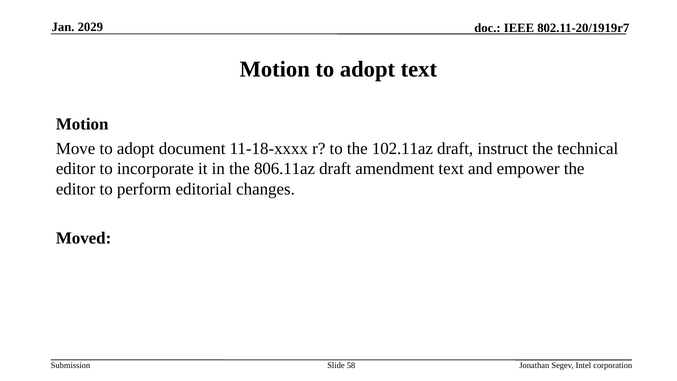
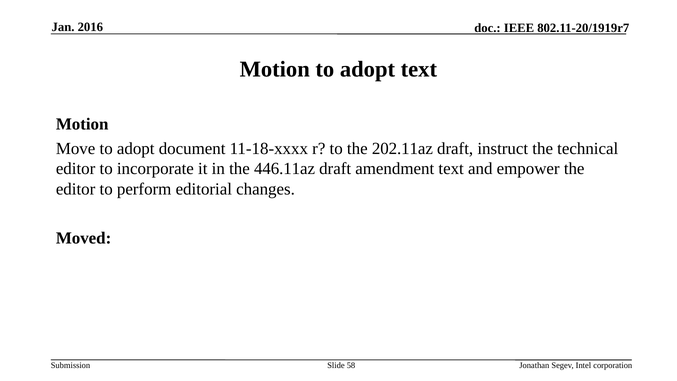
2029: 2029 -> 2016
102.11az: 102.11az -> 202.11az
806.11az: 806.11az -> 446.11az
